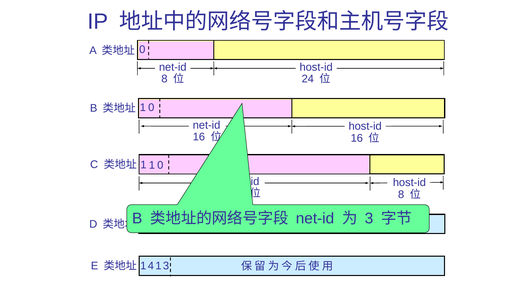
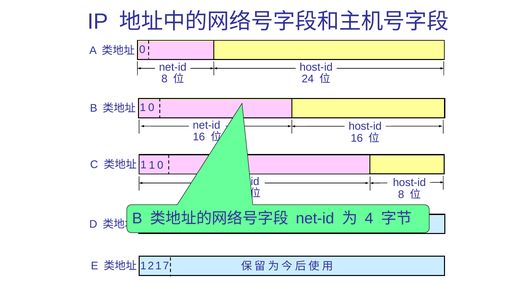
3 at (369, 218): 3 -> 4
4: 4 -> 2
1 3: 3 -> 7
